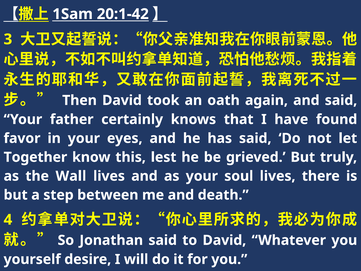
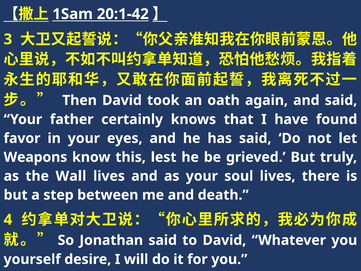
Together: Together -> Weapons
